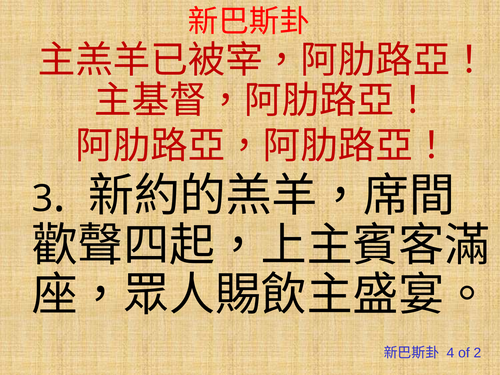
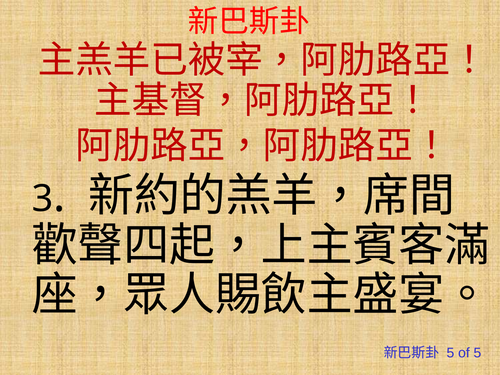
4 at (450, 353): 4 -> 5
of 2: 2 -> 5
